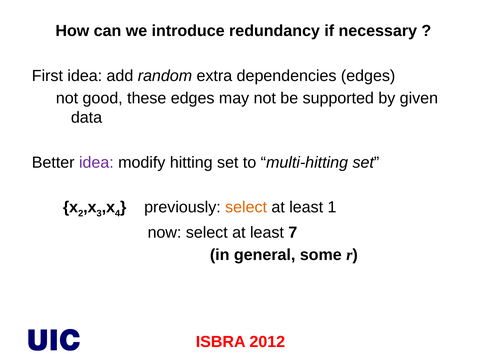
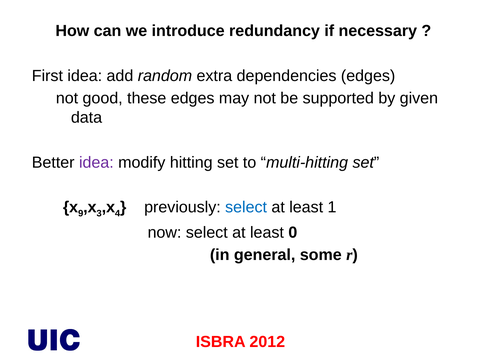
2: 2 -> 9
select at (246, 207) colour: orange -> blue
7: 7 -> 0
